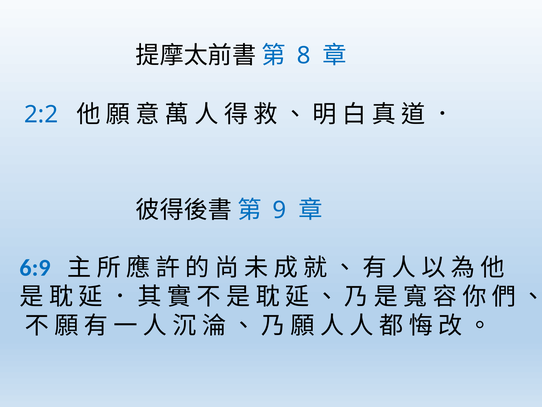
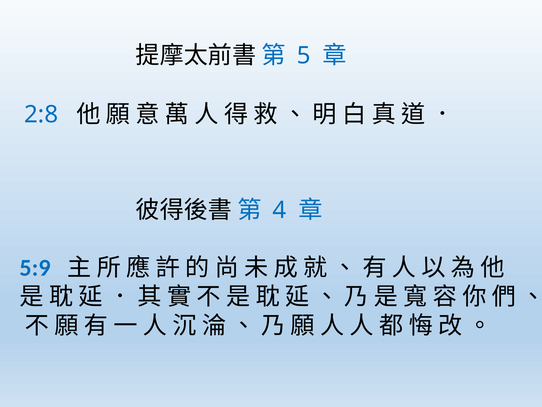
8: 8 -> 5
2:2: 2:2 -> 2:8
9: 9 -> 4
6:9: 6:9 -> 5:9
